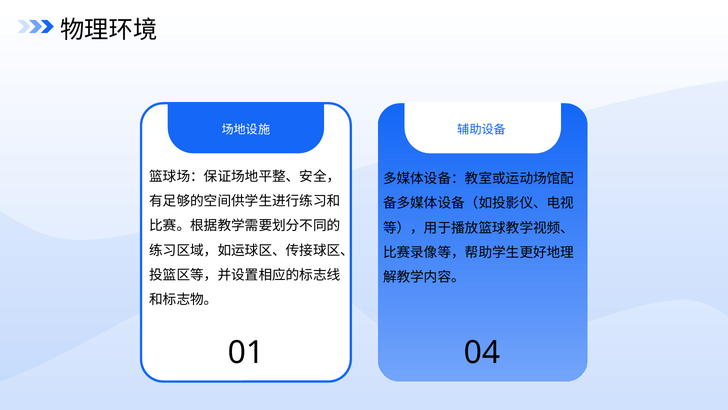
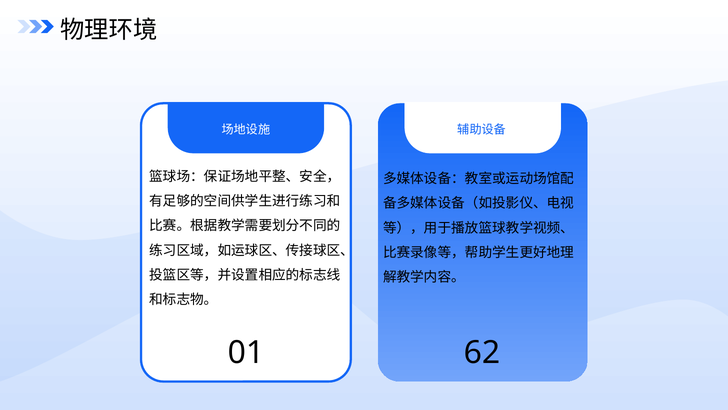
04: 04 -> 62
